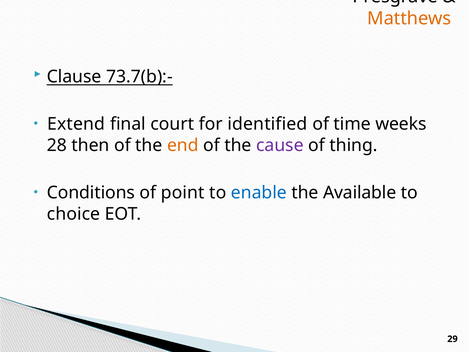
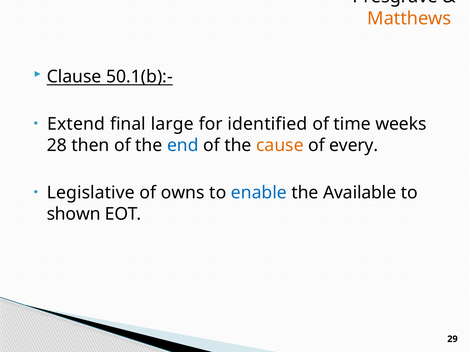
73.7(b):-: 73.7(b):- -> 50.1(b):-
court: court -> large
end colour: orange -> blue
cause colour: purple -> orange
thing: thing -> every
Conditions: Conditions -> Legislative
point: point -> owns
choice: choice -> shown
